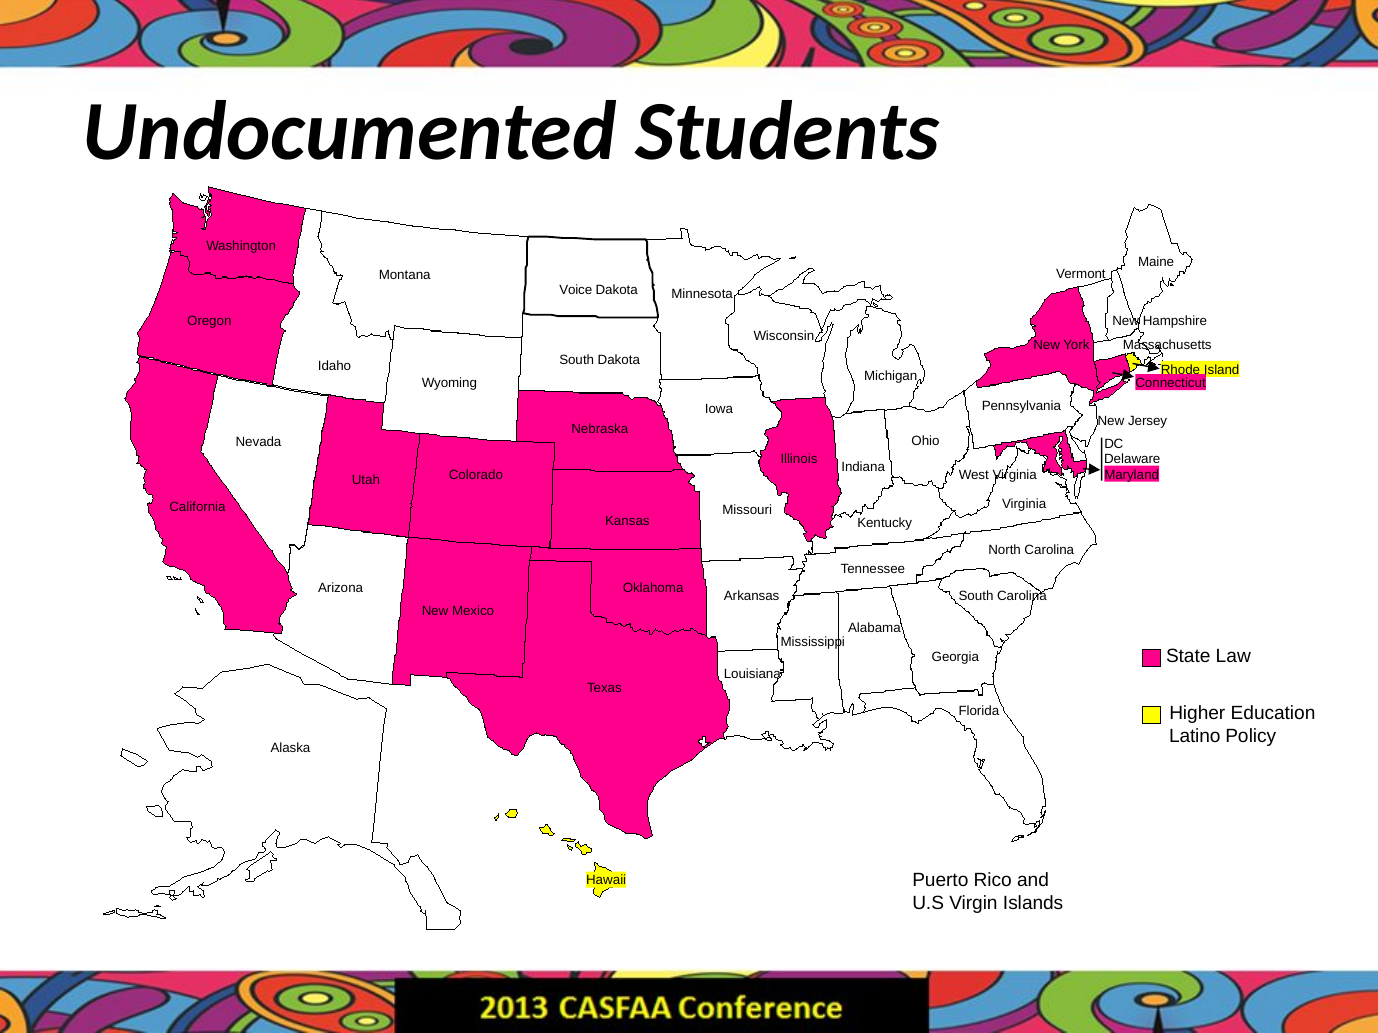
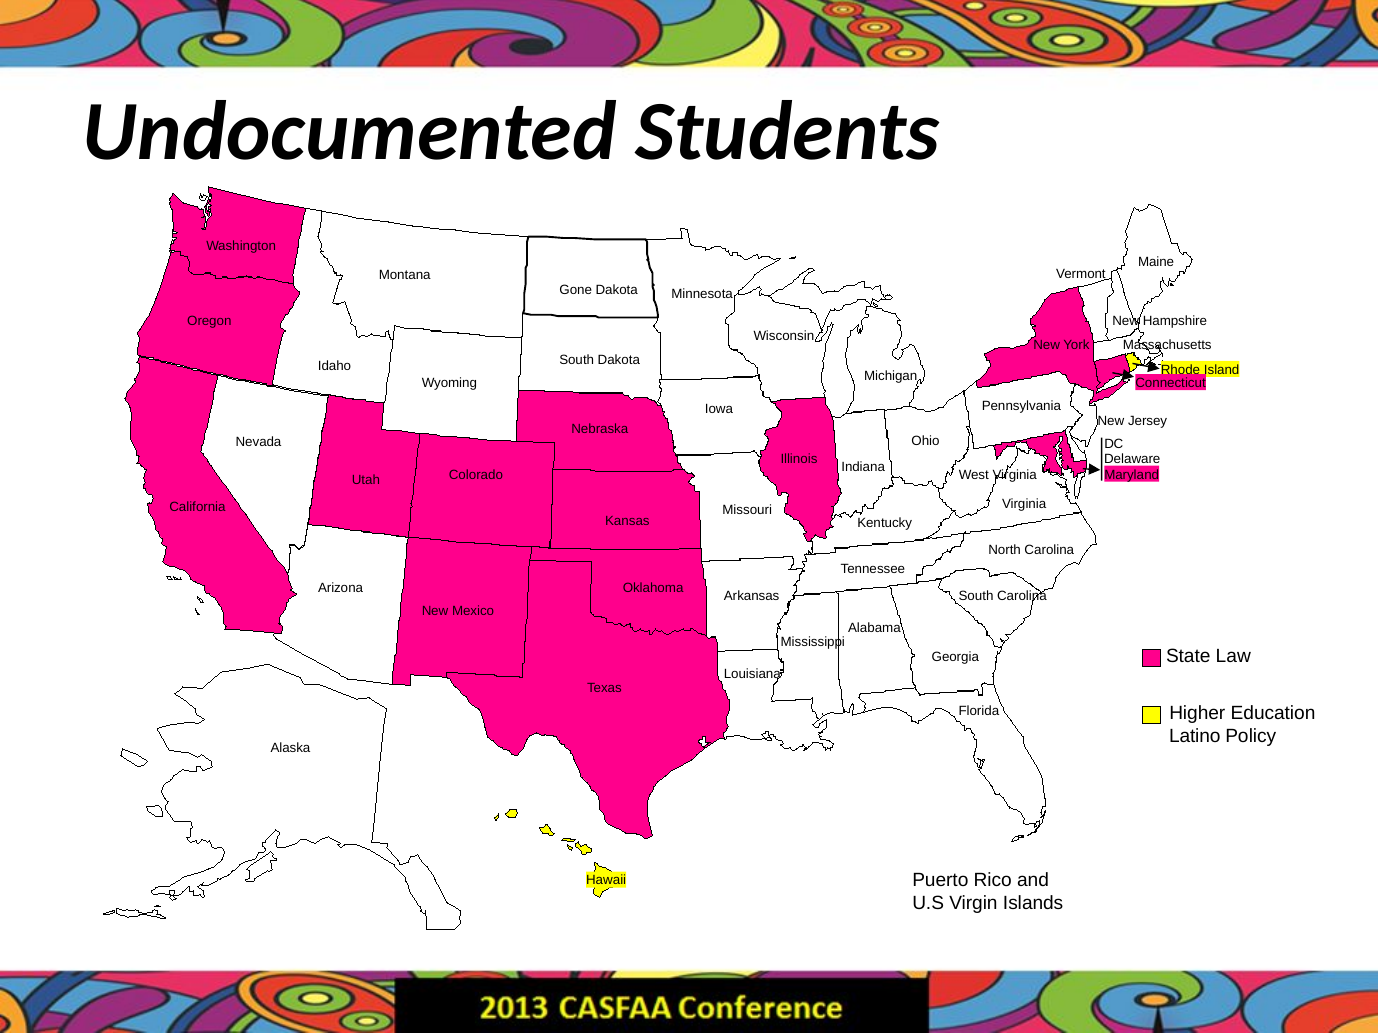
Voice: Voice -> Gone
